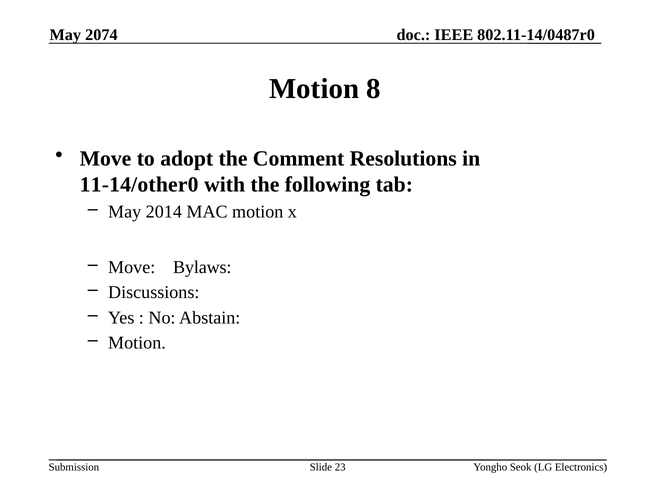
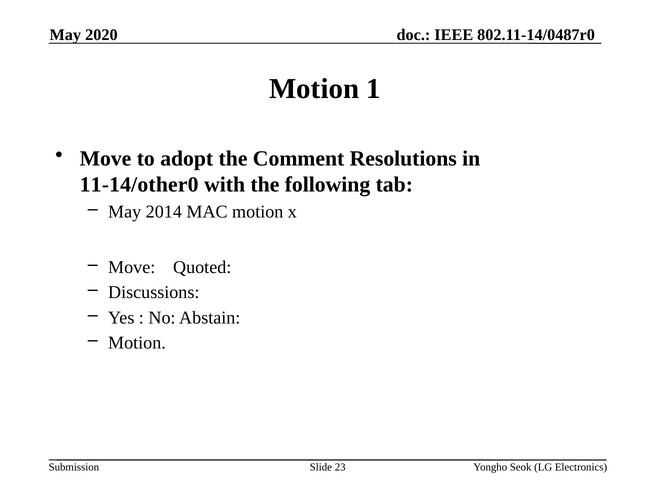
2074: 2074 -> 2020
8: 8 -> 1
Bylaws: Bylaws -> Quoted
